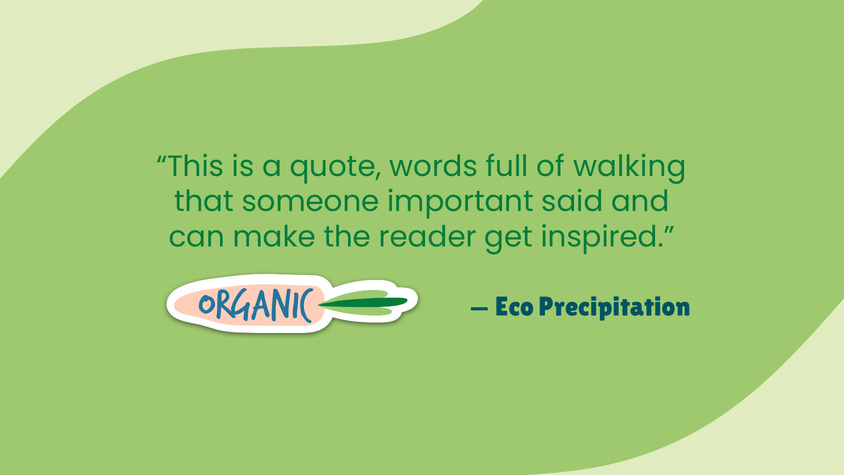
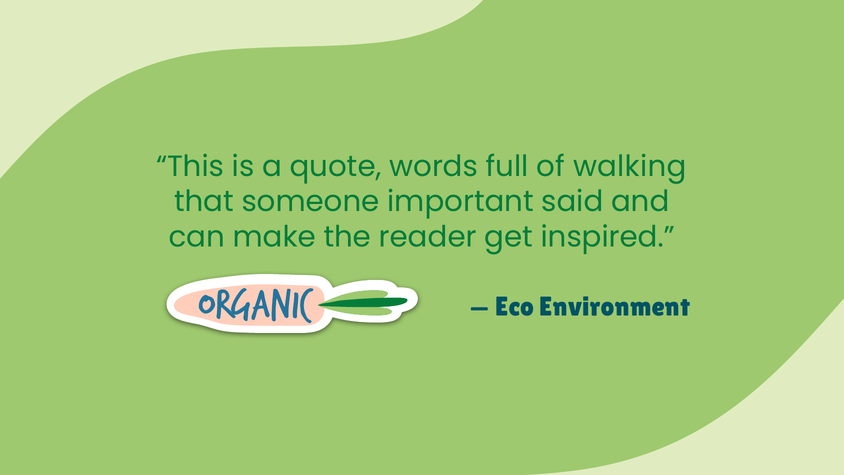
Precipitation: Precipitation -> Environment
